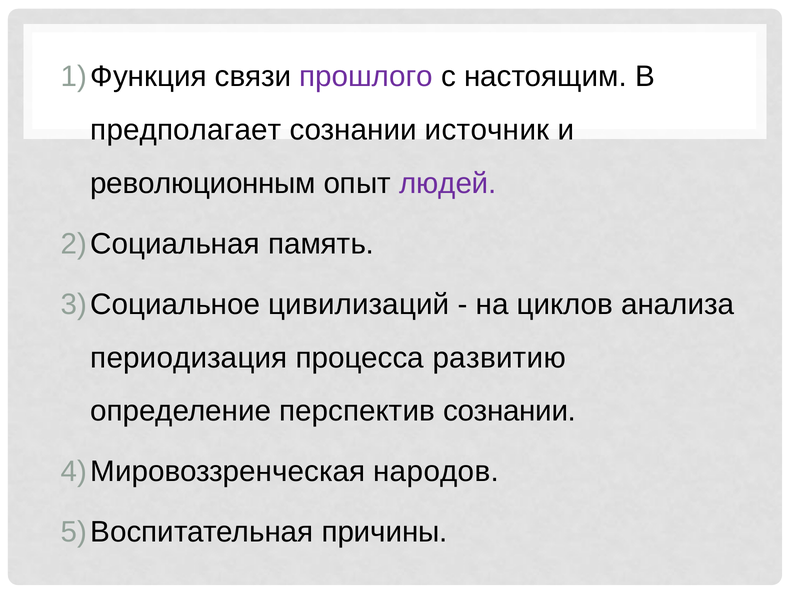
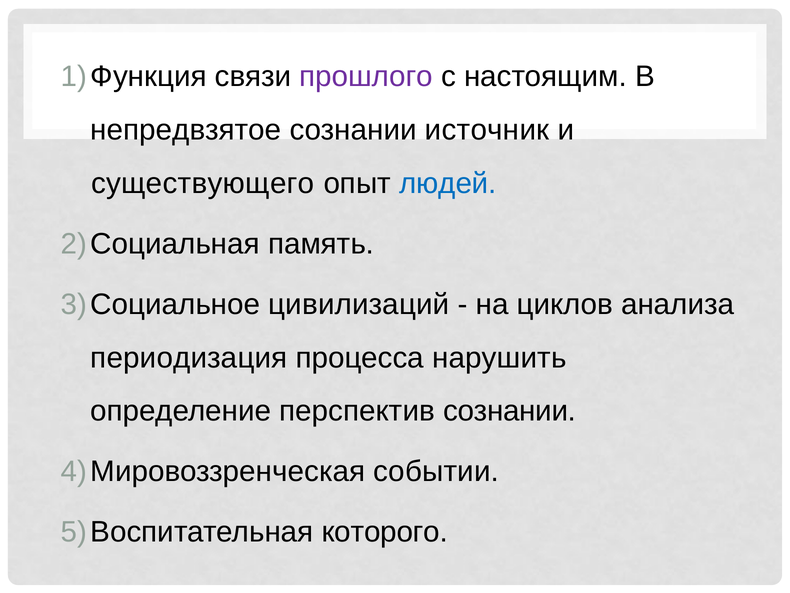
предполагает: предполагает -> непредвзятое
революционным: революционным -> существующего
людей colour: purple -> blue
развитию: развитию -> нарушить
народов: народов -> событии
причины: причины -> которого
